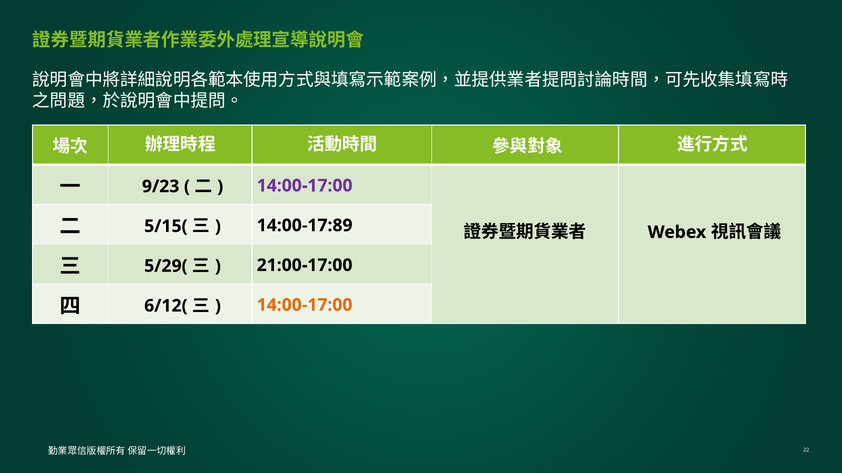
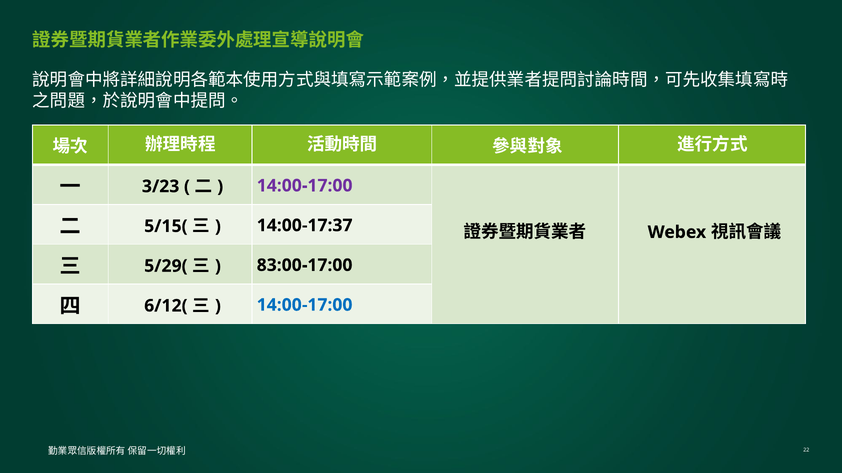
9/23: 9/23 -> 3/23
14:00-17:89: 14:00-17:89 -> 14:00-17:37
21:00-17:00: 21:00-17:00 -> 83:00-17:00
14:00-17:00 at (305, 305) colour: orange -> blue
